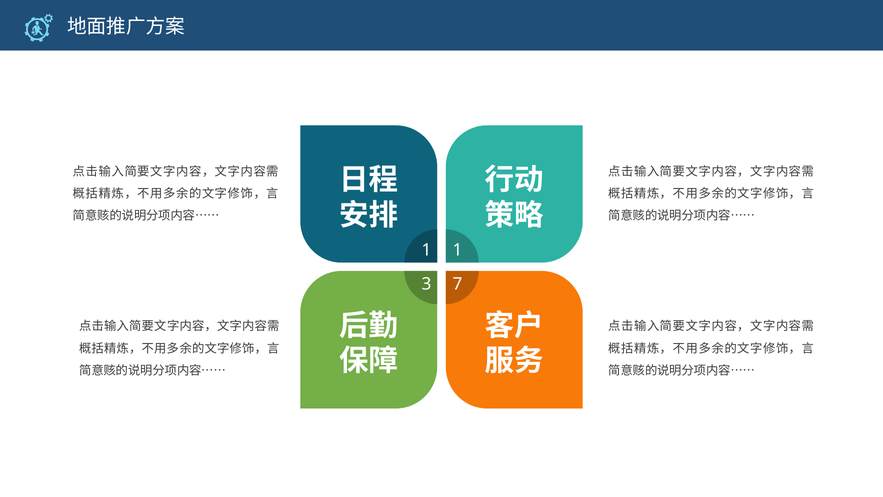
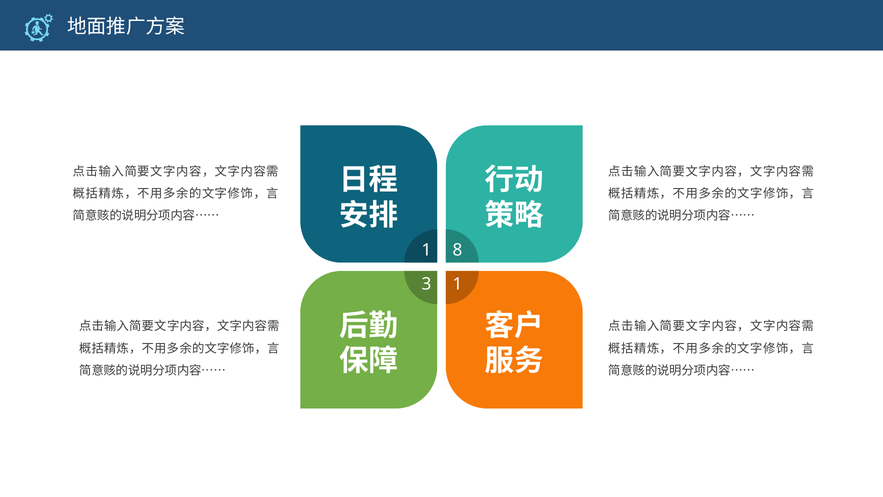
1 1: 1 -> 8
3 7: 7 -> 1
